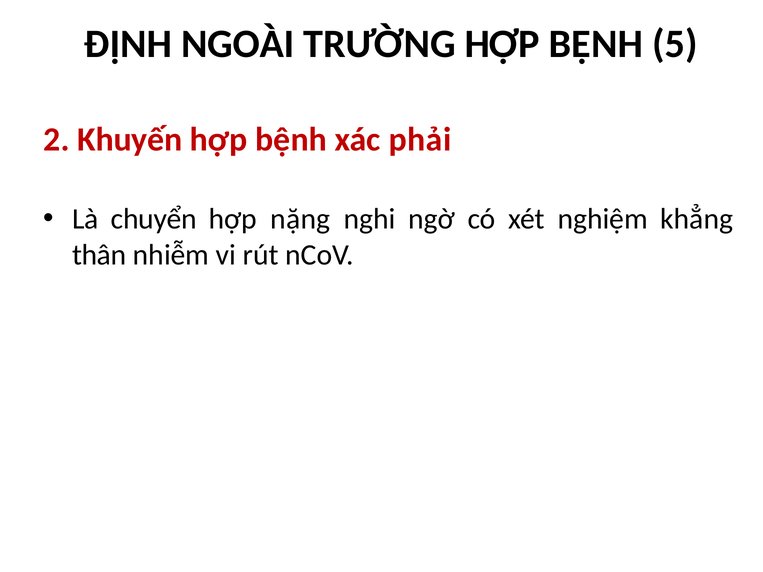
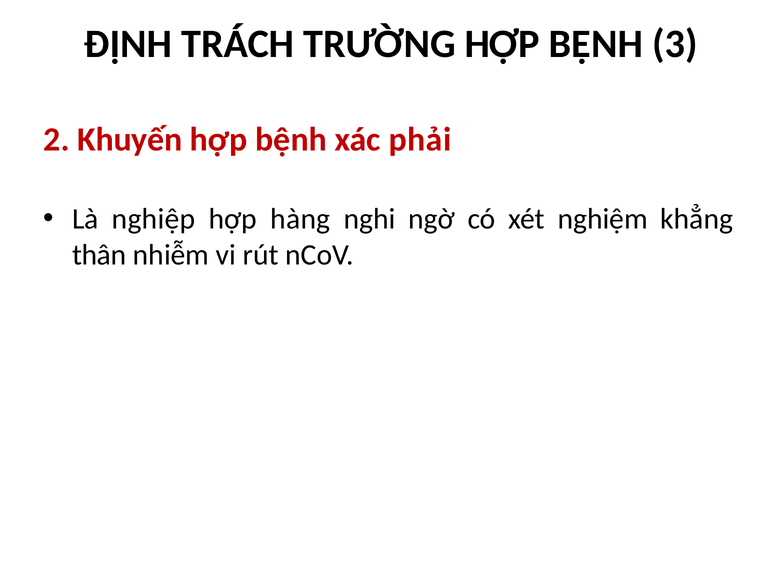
NGOÀI: NGOÀI -> TRÁCH
5: 5 -> 3
chuyển: chuyển -> nghiệp
nặng: nặng -> hàng
